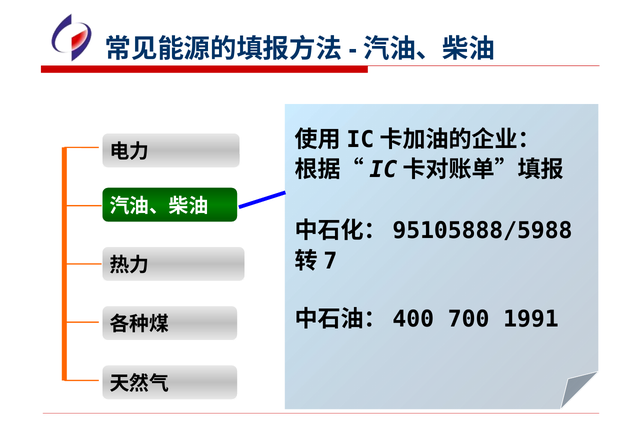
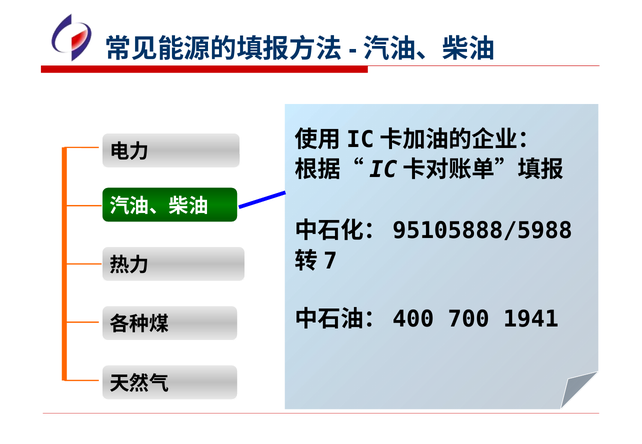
1991: 1991 -> 1941
